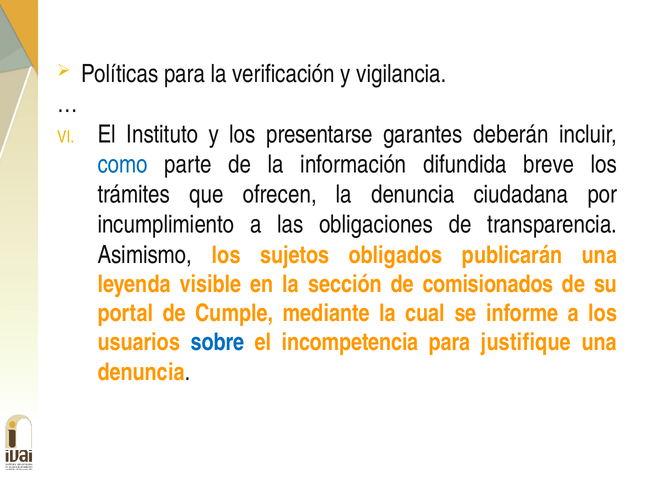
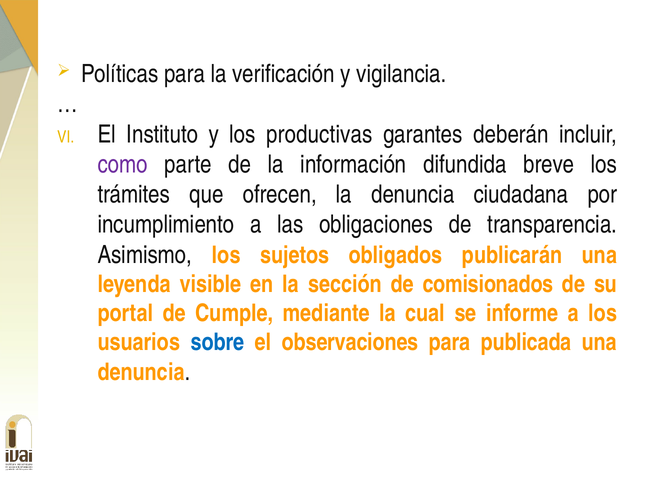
presentarse: presentarse -> productivas
como colour: blue -> purple
incompetencia: incompetencia -> observaciones
justifique: justifique -> publicada
